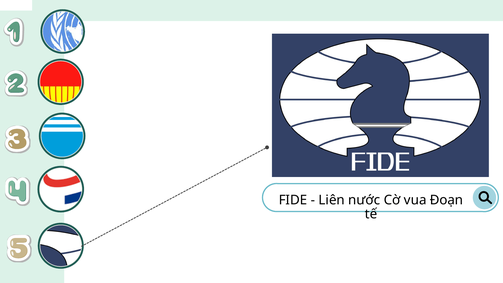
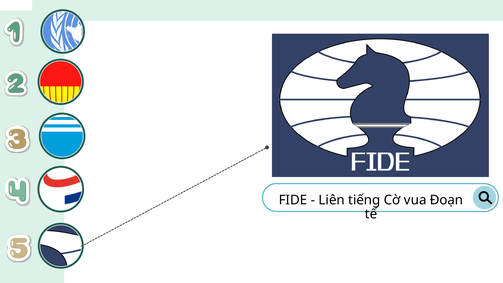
nước: nước -> tiếng
